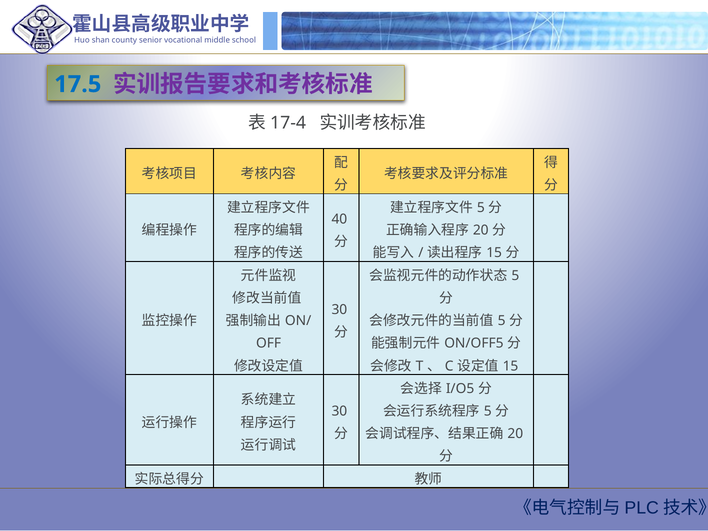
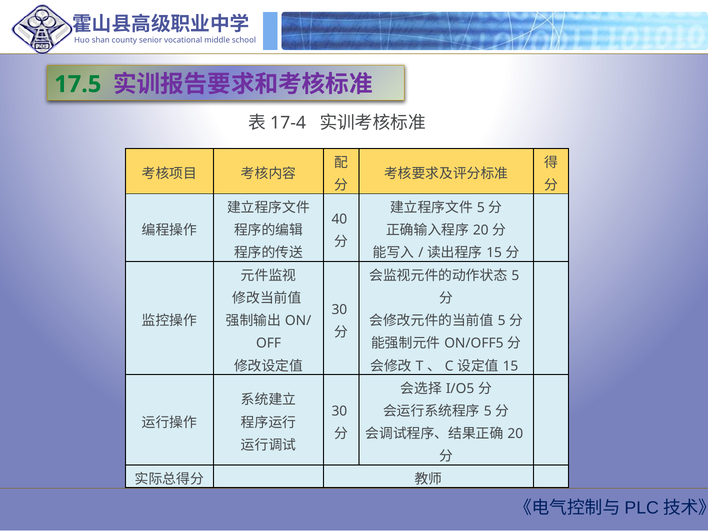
17.5 colour: blue -> green
